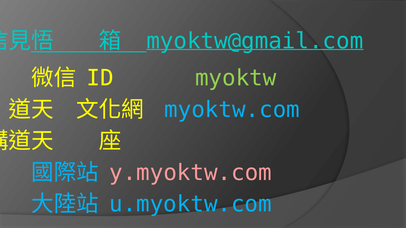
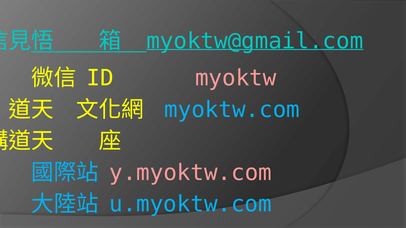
myoktw colour: light green -> pink
